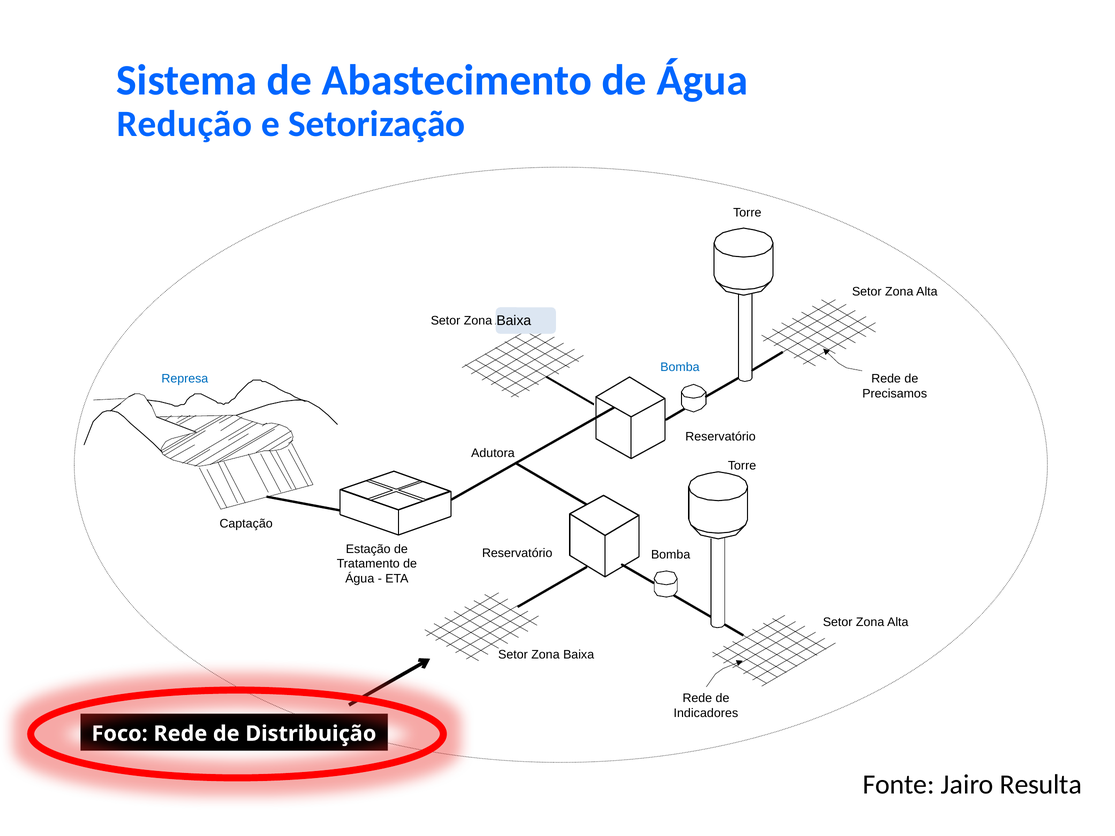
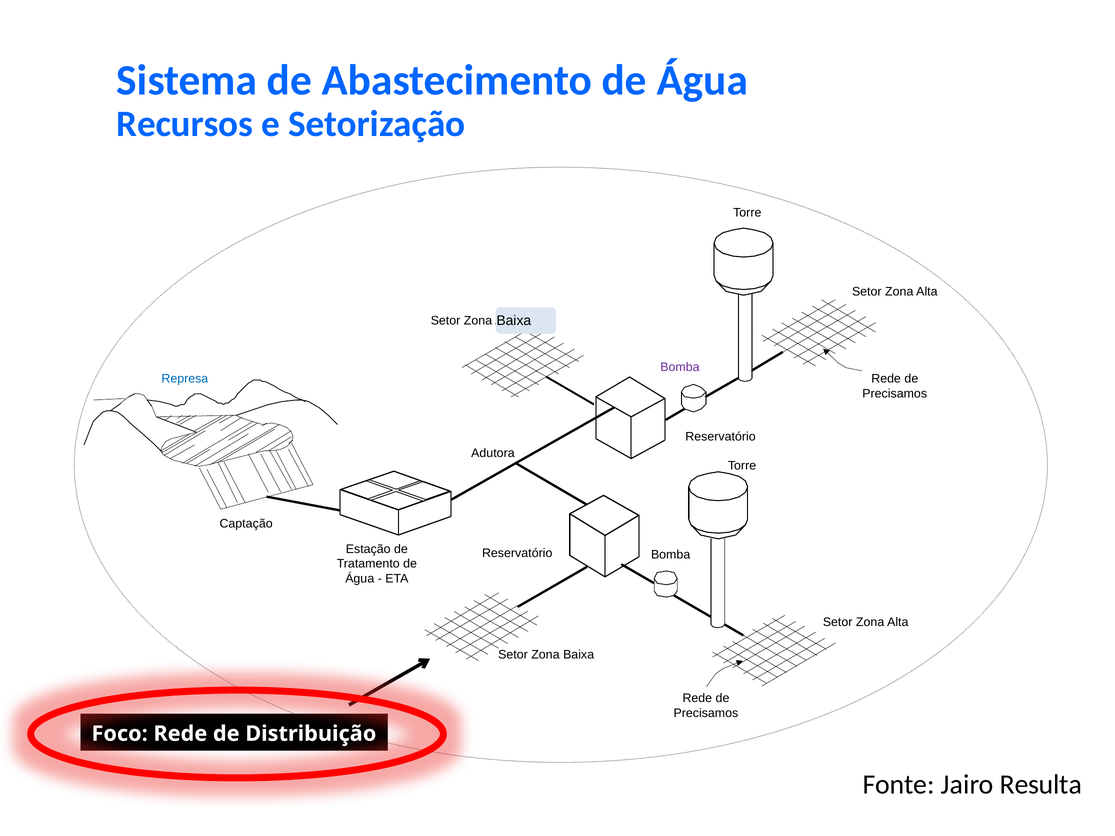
Redução: Redução -> Recursos
Bomba at (680, 367) colour: blue -> purple
Indicadores at (706, 713): Indicadores -> Precisamos
